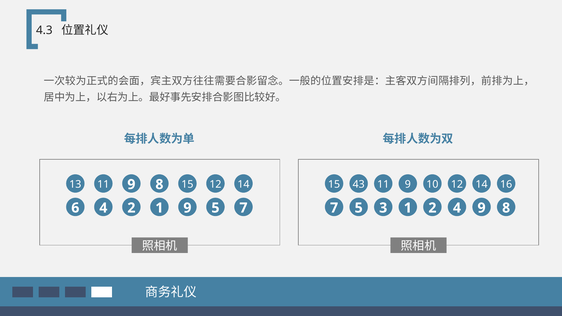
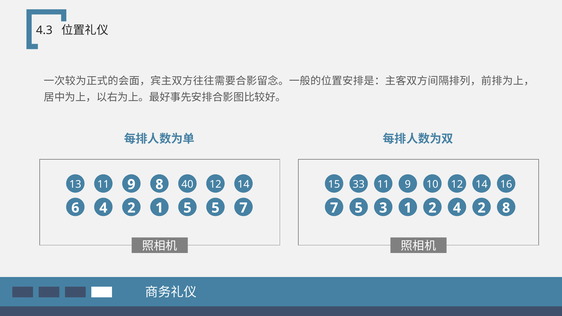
8 15: 15 -> 40
43: 43 -> 33
1 9: 9 -> 5
2 4 9: 9 -> 2
